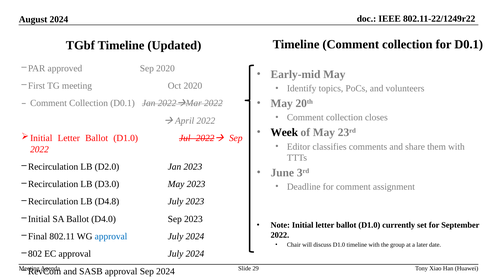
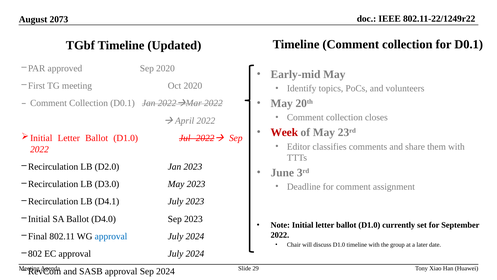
2024 at (59, 19): 2024 -> 2073
Week colour: black -> red
D4.8: D4.8 -> D4.1
